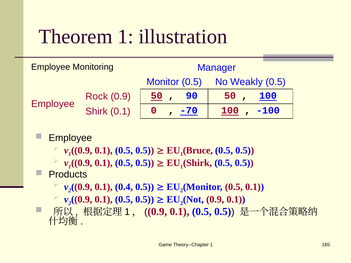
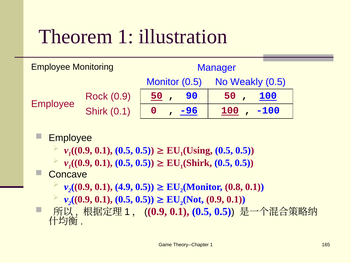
-70: -70 -> -96
Bruce: Bruce -> Using
Products: Products -> Concave
0.4: 0.4 -> 4.9
0.5 at (234, 187): 0.5 -> 0.8
